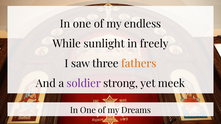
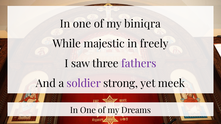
endless: endless -> biniqra
sunlight: sunlight -> majestic
fathers colour: orange -> purple
